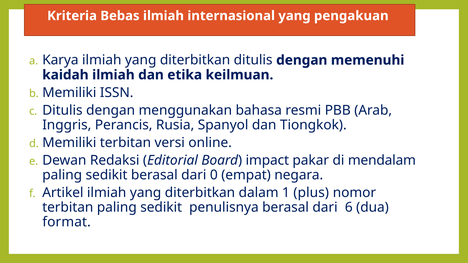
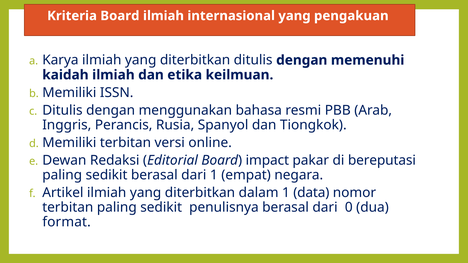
Kriteria Bebas: Bebas -> Board
mendalam: mendalam -> bereputasi
dari 0: 0 -> 1
plus: plus -> data
6: 6 -> 0
